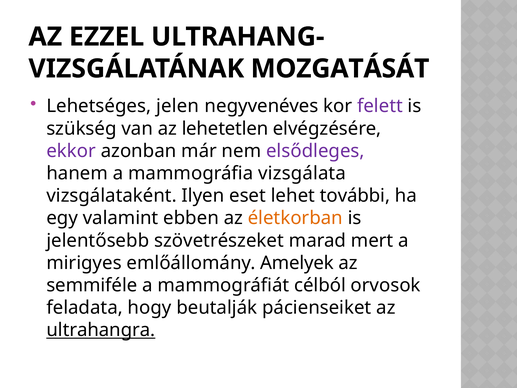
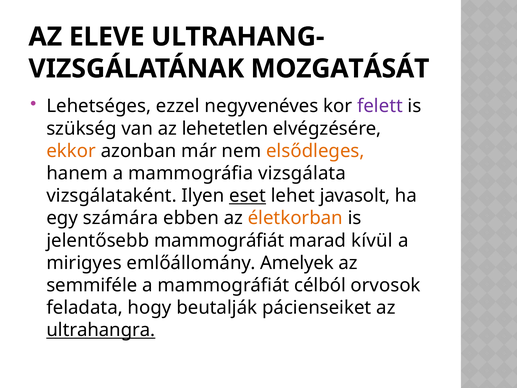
EZZEL: EZZEL -> ELEVE
jelen: jelen -> ezzel
ekkor colour: purple -> orange
elsődleges colour: purple -> orange
eset underline: none -> present
további: további -> javasolt
valamint: valamint -> számára
jelentősebb szövetrészeket: szövetrészeket -> mammográfiát
mert: mert -> kívül
